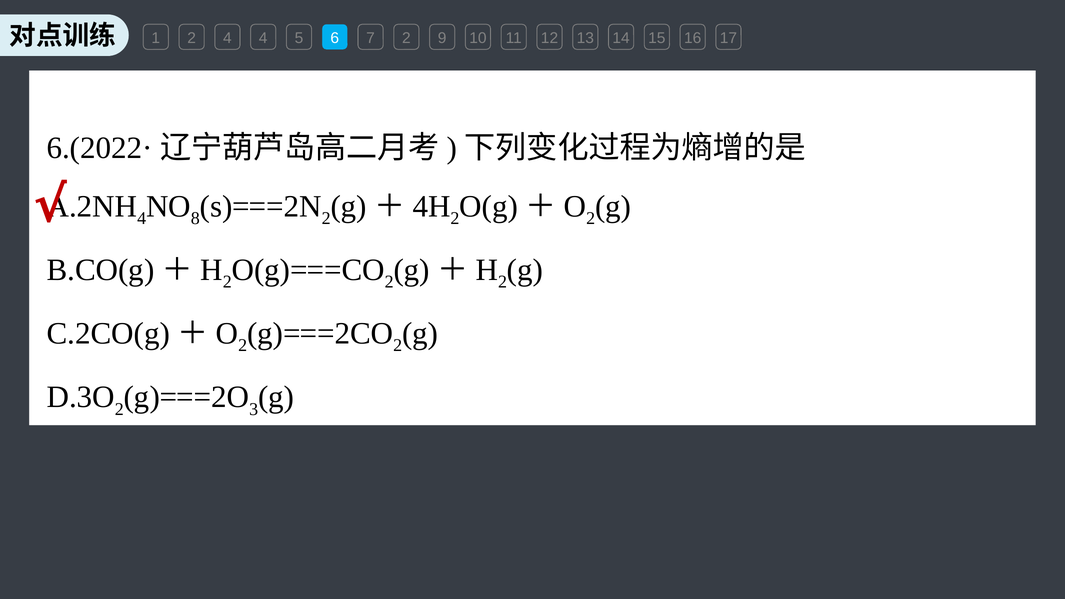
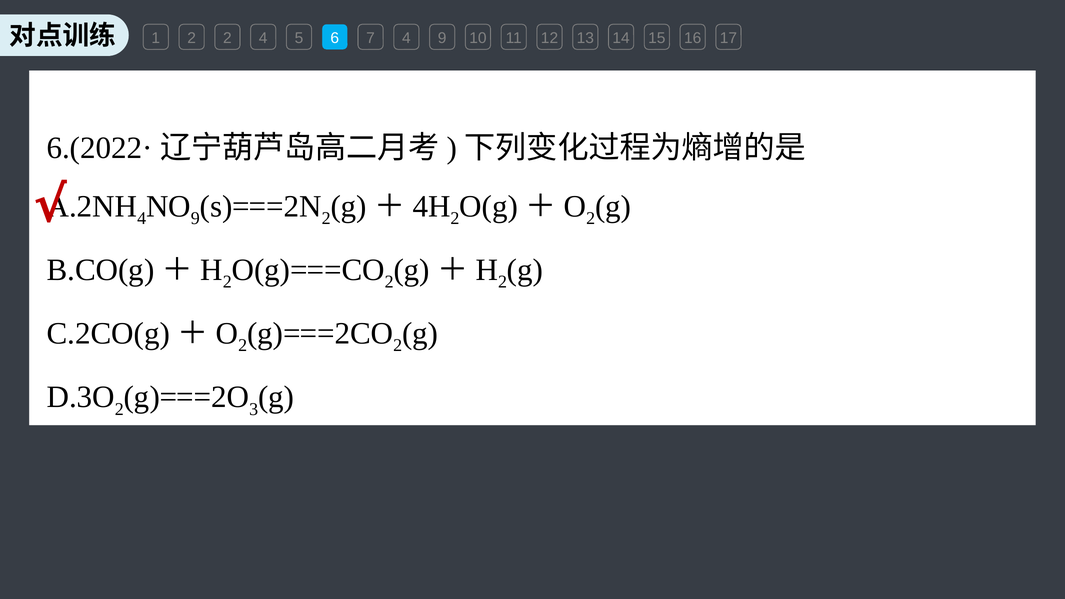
2 4: 4 -> 2
7 2: 2 -> 4
8 at (195, 218): 8 -> 9
